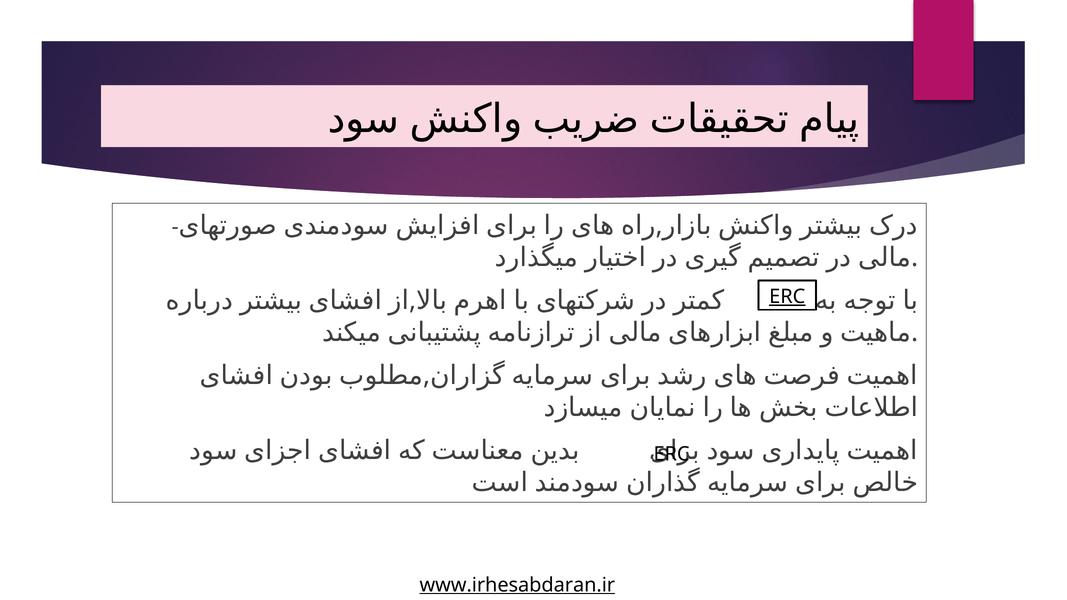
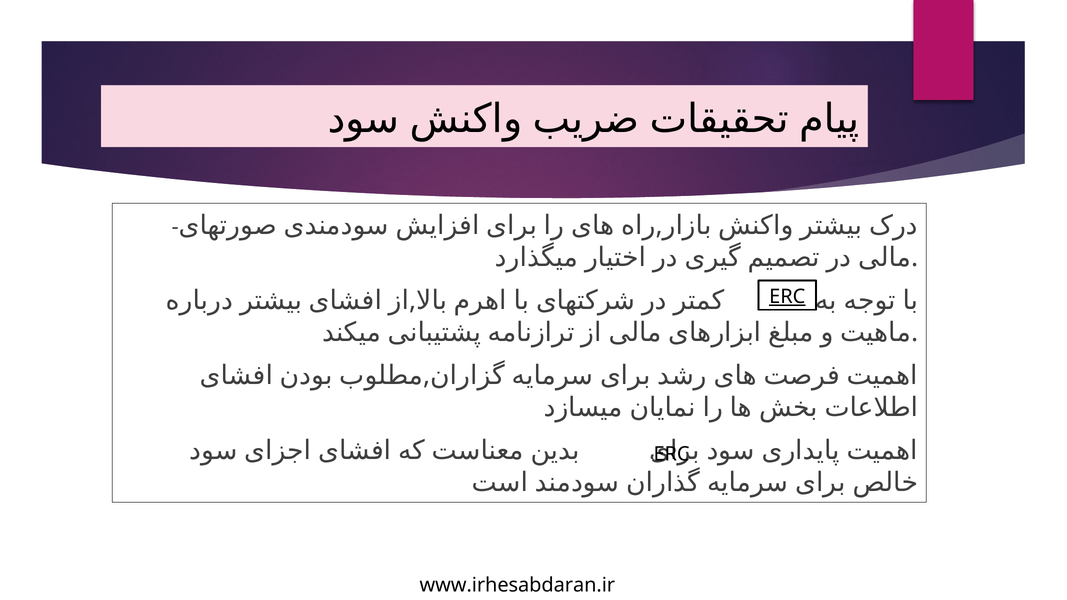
www.irhesabdaran.ir underline: present -> none
